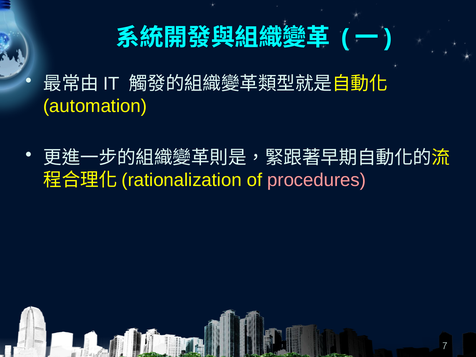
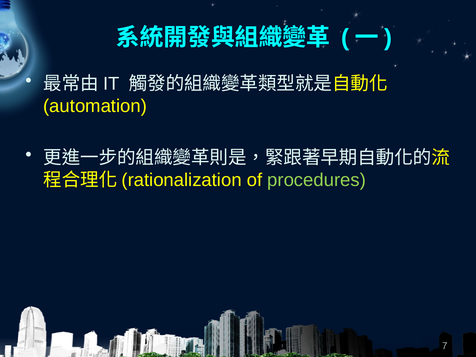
procedures colour: pink -> light green
